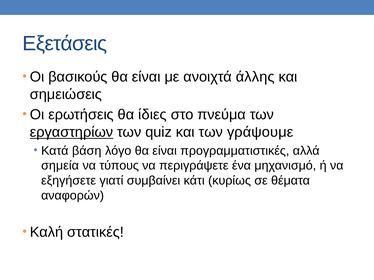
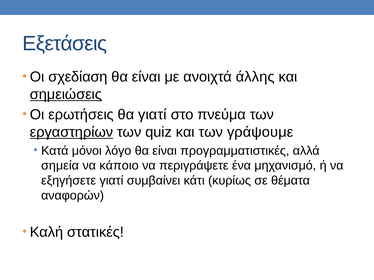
βασικούς: βασικούς -> σχεδίαση
σημειώσεις underline: none -> present
θα ίδιες: ίδιες -> γιατί
βάση: βάση -> μόνοι
τύπους: τύπους -> κάποιο
